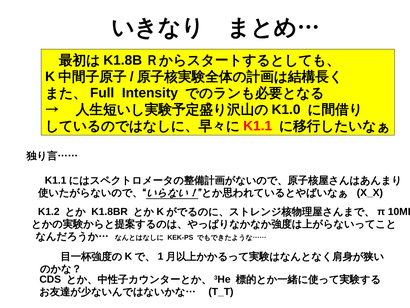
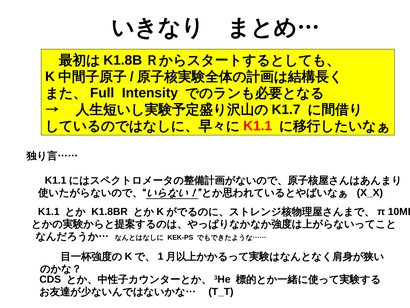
K1.0: K1.0 -> K1.7
K1.2 at (49, 211): K1.2 -> K1.1
